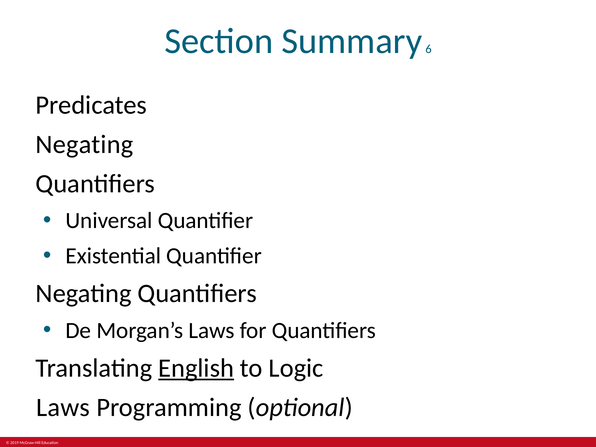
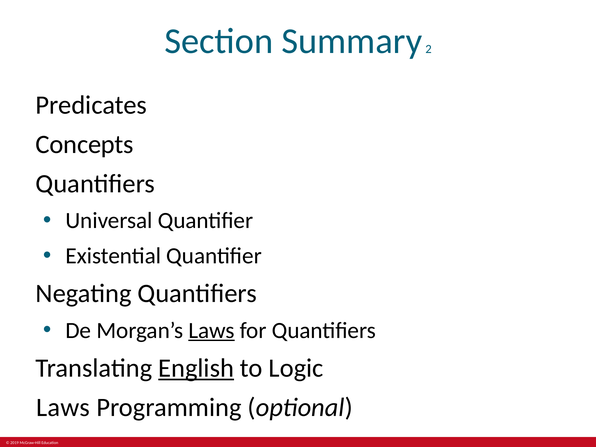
6: 6 -> 2
Negating at (84, 144): Negating -> Concepts
Laws at (212, 330) underline: none -> present
